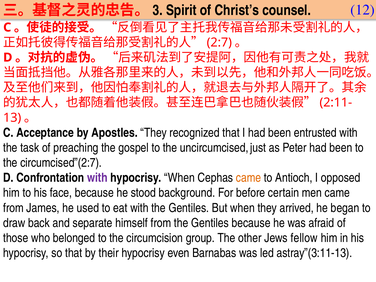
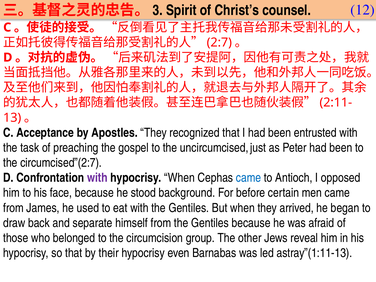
came at (249, 178) colour: orange -> blue
fellow: fellow -> reveal
astray”(3:11-13: astray”(3:11-13 -> astray”(1:11-13
